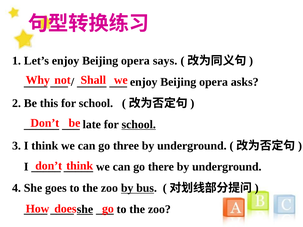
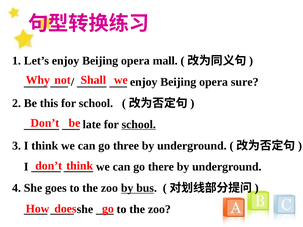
says: says -> mall
asks: asks -> sure
she at (85, 209) underline: present -> none
